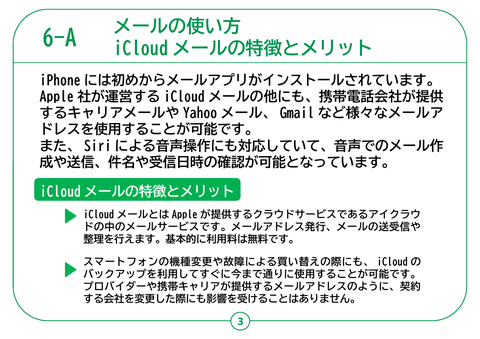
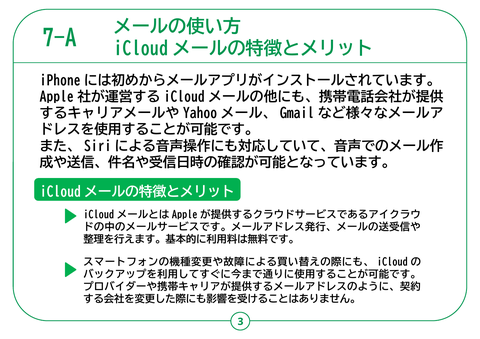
6-A: 6-A -> 7-A
